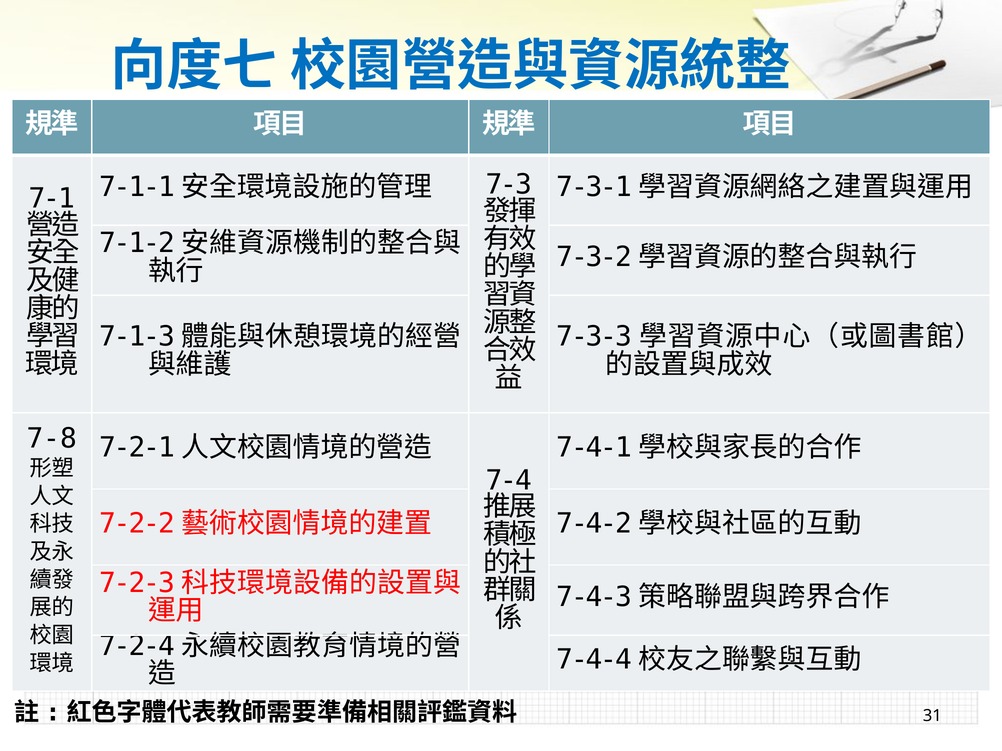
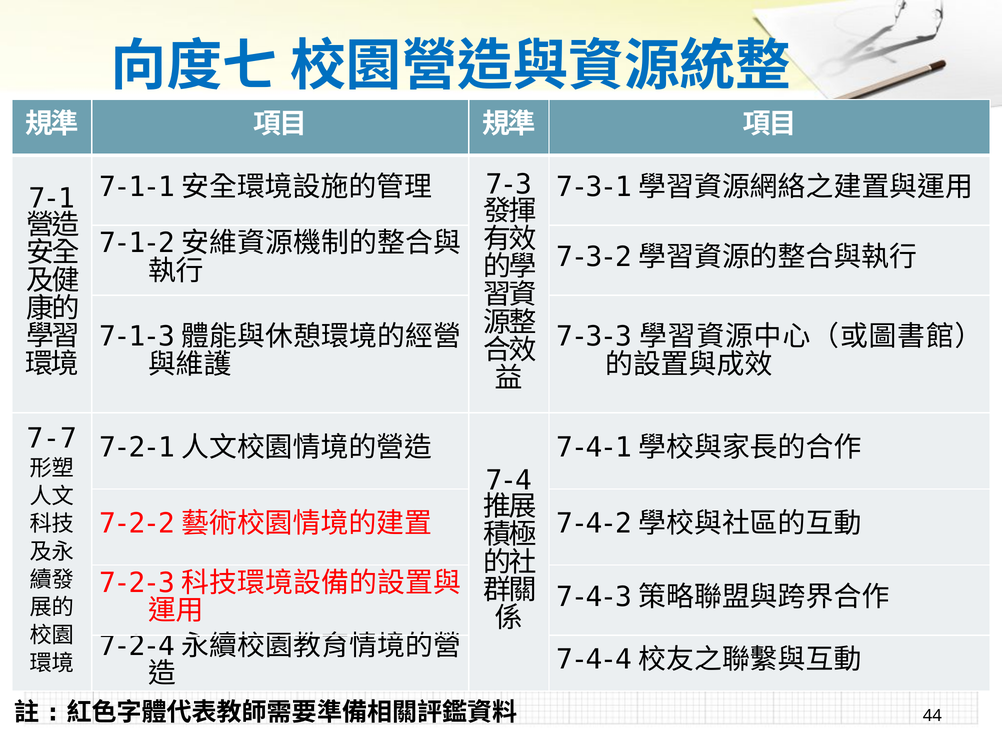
7-8: 7-8 -> 7-7
31: 31 -> 44
